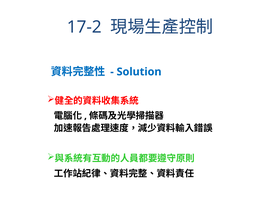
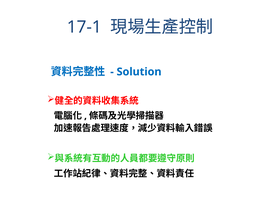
17-2: 17-2 -> 17-1
